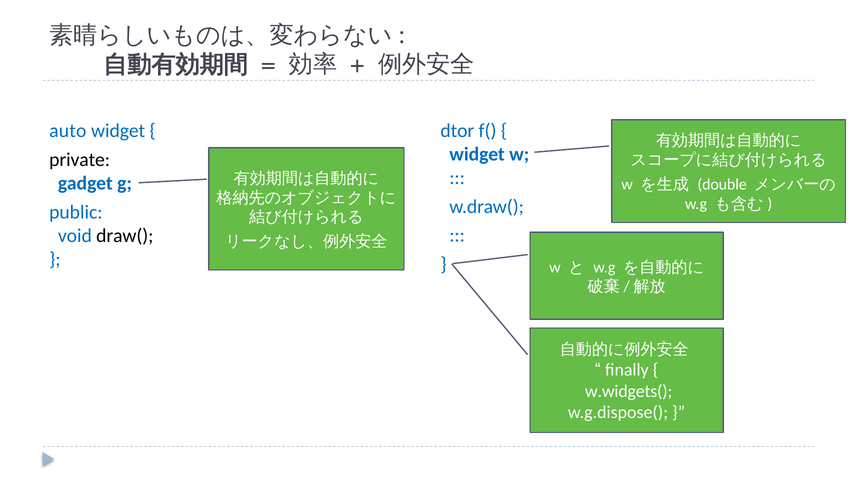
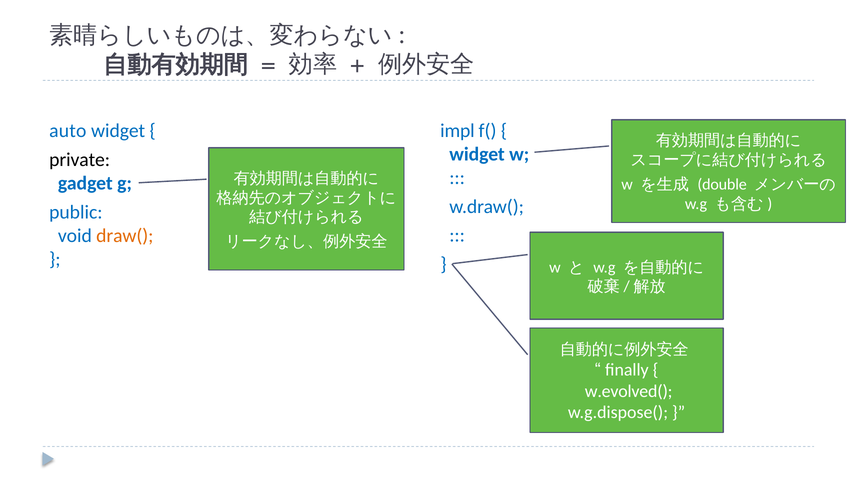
dtor: dtor -> impl
draw( colour: black -> orange
w.widgets(: w.widgets( -> w.evolved(
